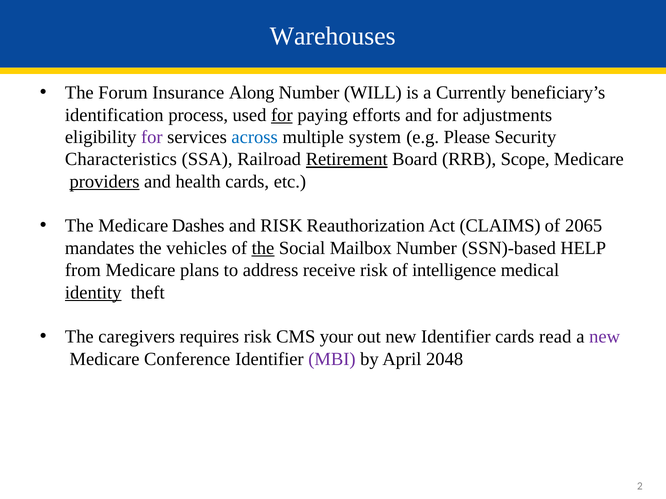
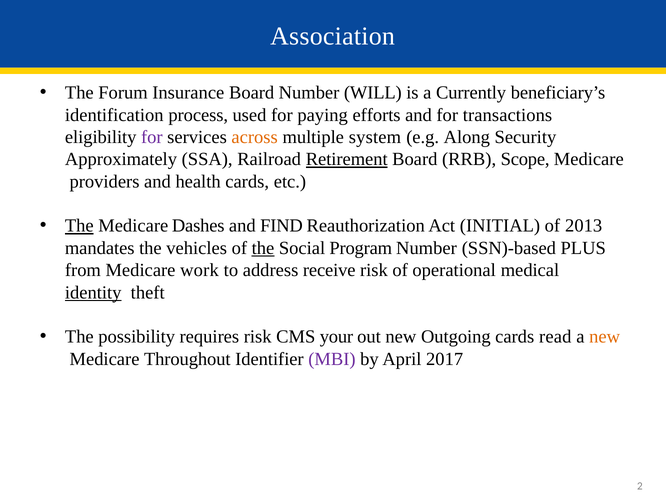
Warehouses: Warehouses -> Association
Insurance Along: Along -> Board
for at (282, 115) underline: present -> none
adjustments: adjustments -> transactions
across colour: blue -> orange
Please: Please -> Along
Characteristics: Characteristics -> Approximately
providers underline: present -> none
The at (79, 226) underline: none -> present
and RISK: RISK -> FIND
CLAIMS: CLAIMS -> INITIAL
2065: 2065 -> 2013
Mailbox: Mailbox -> Program
HELP: HELP -> PLUS
plans: plans -> work
intelligence: intelligence -> operational
caregivers: caregivers -> possibility
new Identifier: Identifier -> Outgoing
new at (605, 337) colour: purple -> orange
Conference: Conference -> Throughout
2048: 2048 -> 2017
